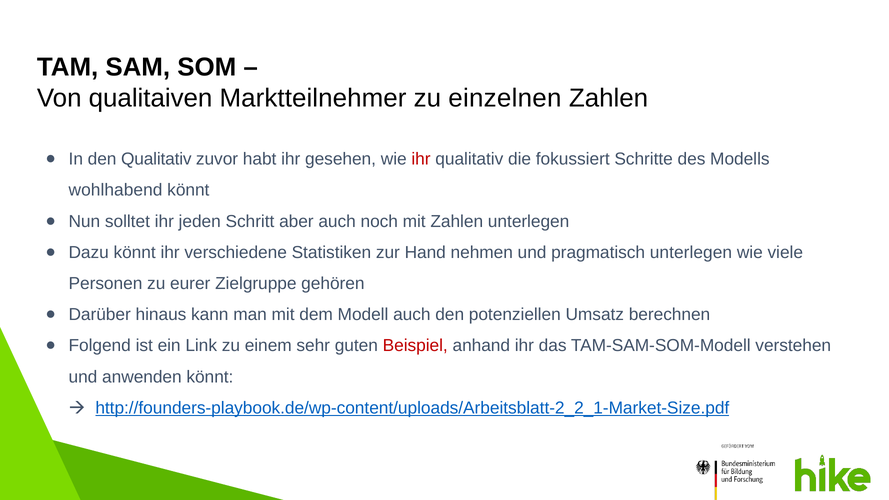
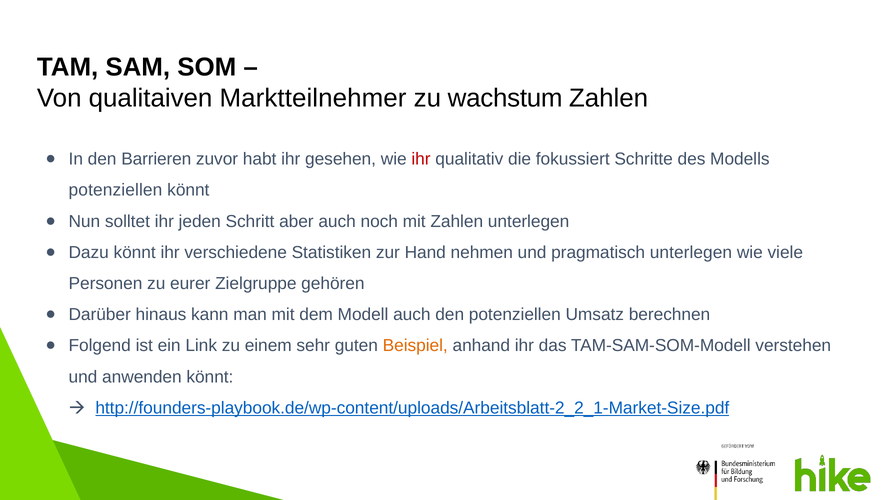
einzelnen: einzelnen -> wachstum
den Qualitativ: Qualitativ -> Barrieren
wohlhabend at (116, 190): wohlhabend -> potenziellen
Beispiel colour: red -> orange
